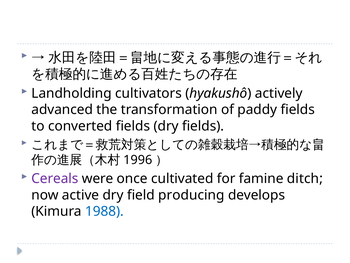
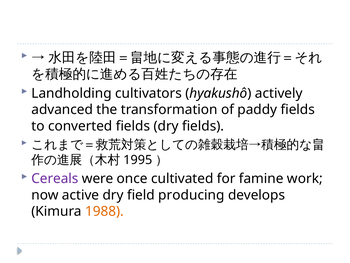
1996: 1996 -> 1995
ditch: ditch -> work
1988 colour: blue -> orange
